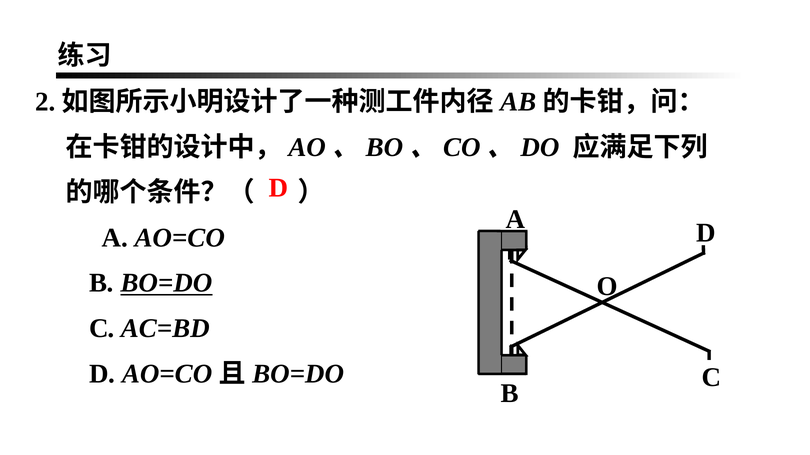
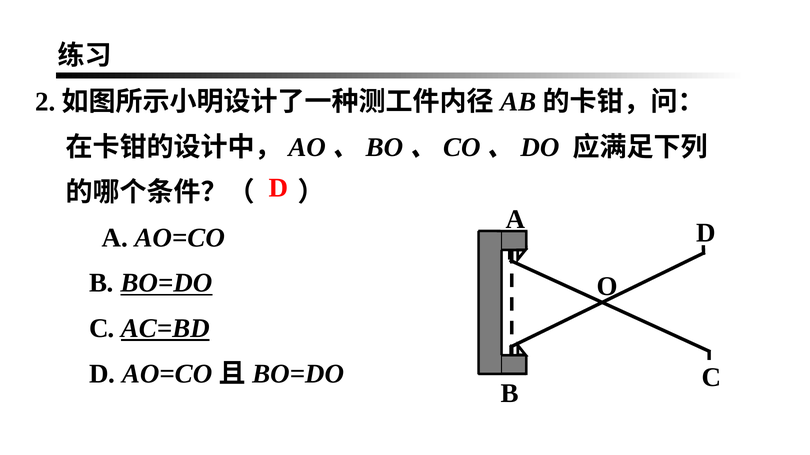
AC=BD underline: none -> present
